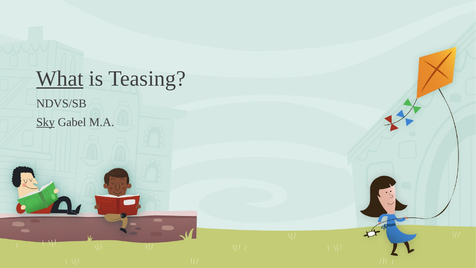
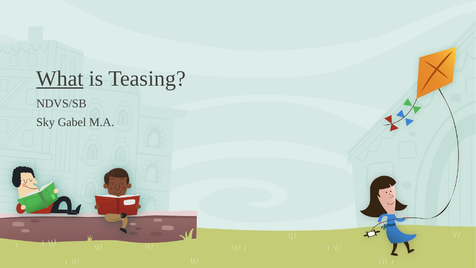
Sky underline: present -> none
